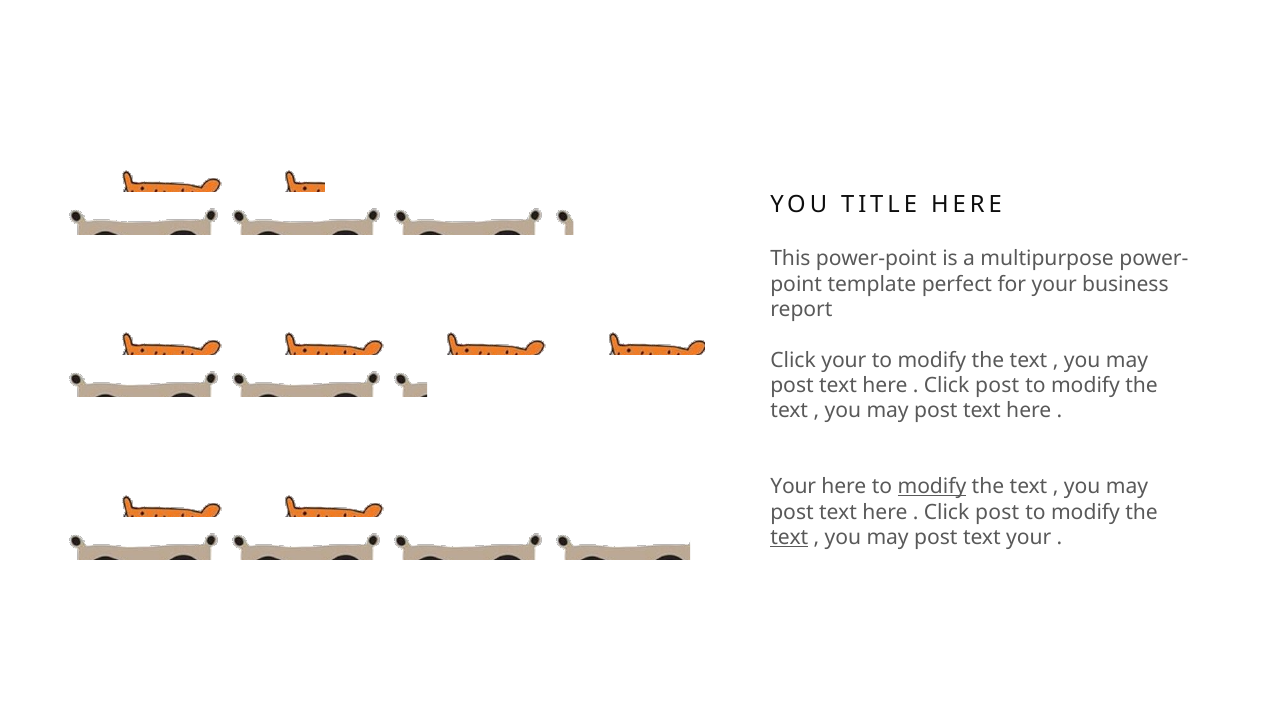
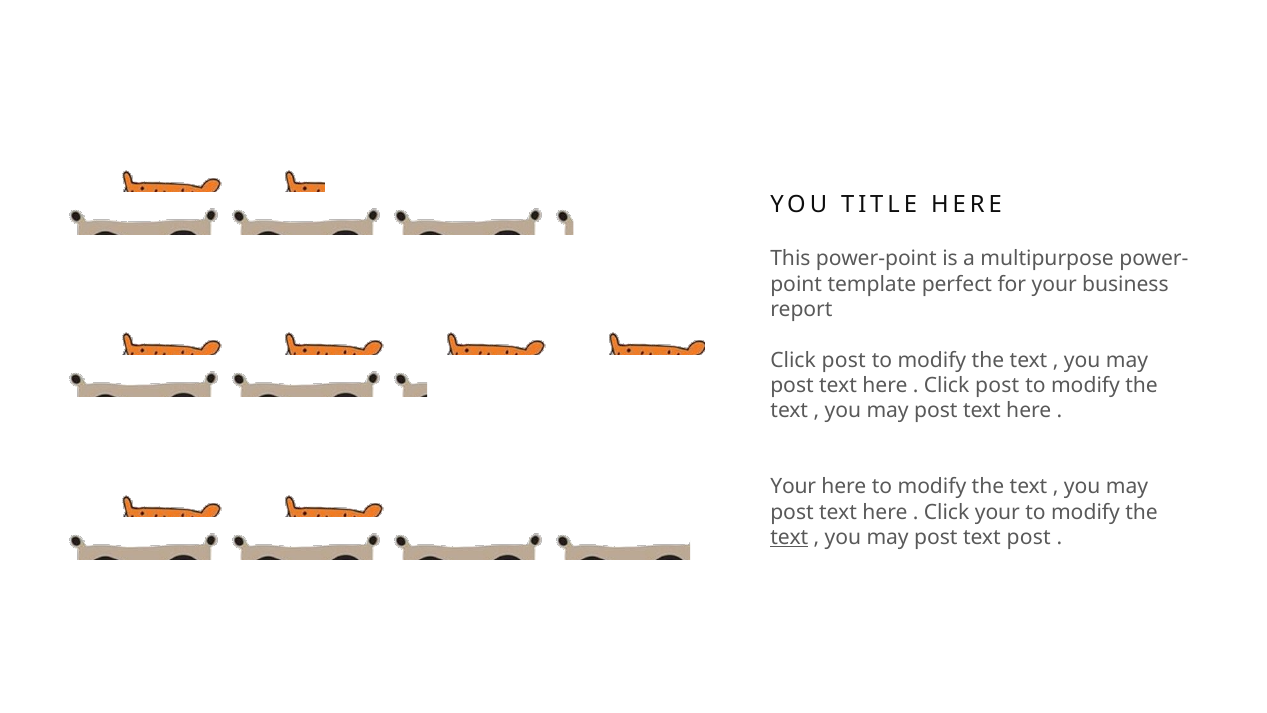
your at (844, 360): your -> post
modify at (932, 487) underline: present -> none
post at (997, 512): post -> your
text your: your -> post
